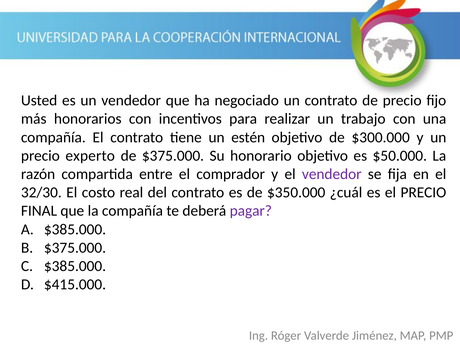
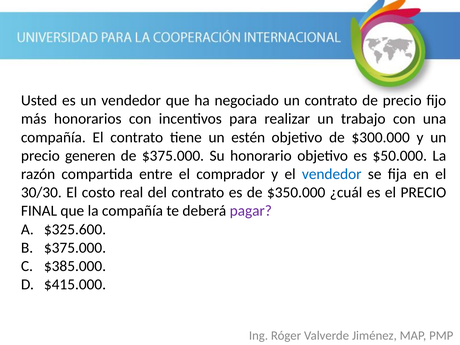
experto: experto -> generen
vendedor at (332, 174) colour: purple -> blue
32/30: 32/30 -> 30/30
$385.000 at (75, 229): $385.000 -> $325.600
